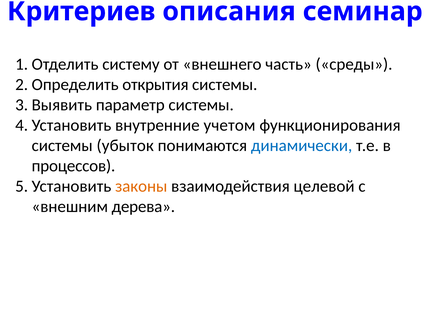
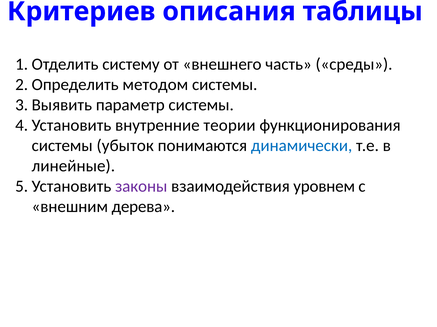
семинар: семинар -> таблицы
открытия: открытия -> методом
учетом: учетом -> теории
процессов: процессов -> линейные
законы colour: orange -> purple
целевой: целевой -> уровнем
